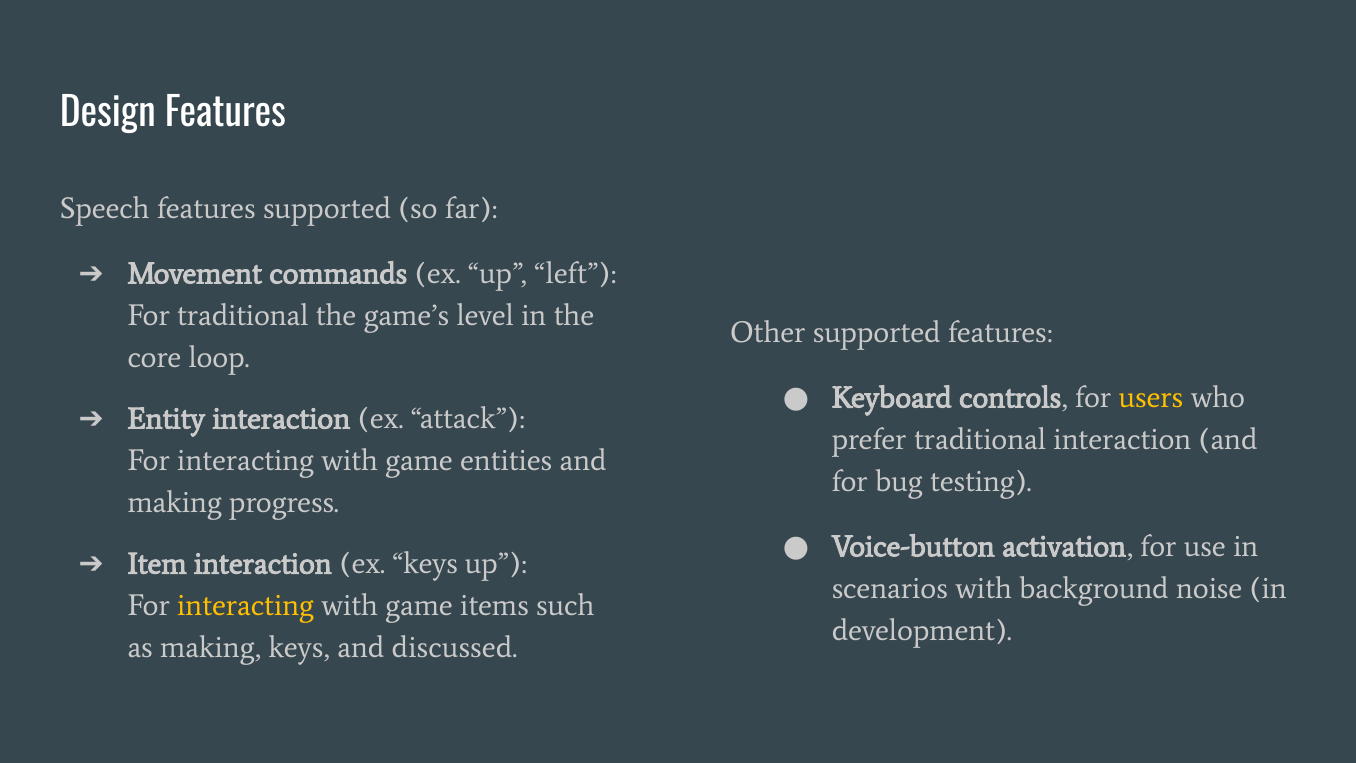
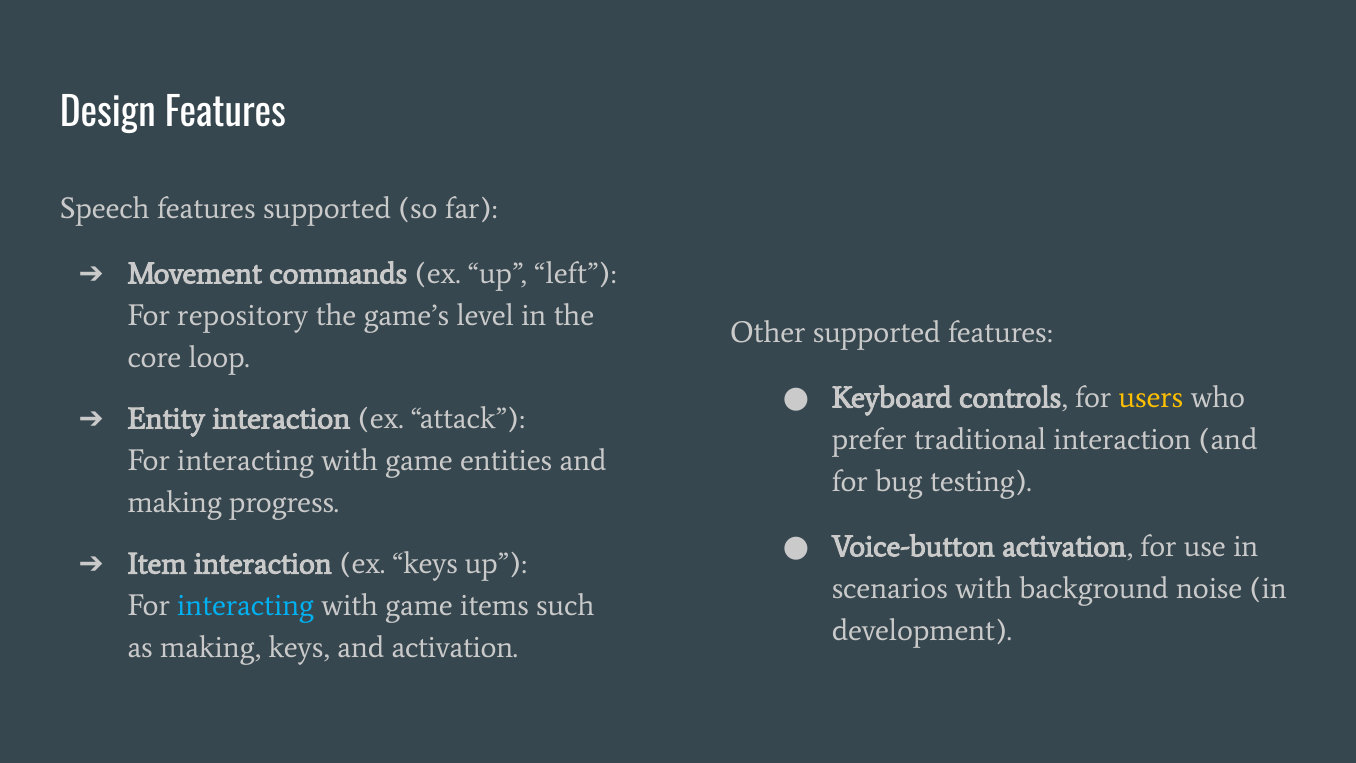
For traditional: traditional -> repository
interacting at (246, 605) colour: yellow -> light blue
and discussed: discussed -> activation
